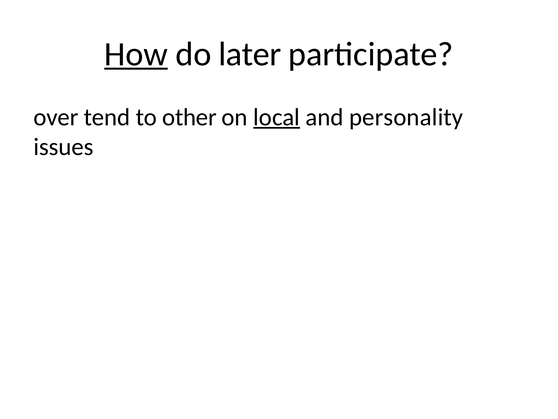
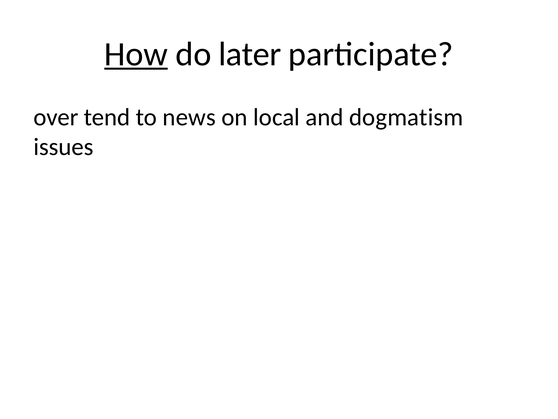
other: other -> news
local underline: present -> none
personality: personality -> dogmatism
